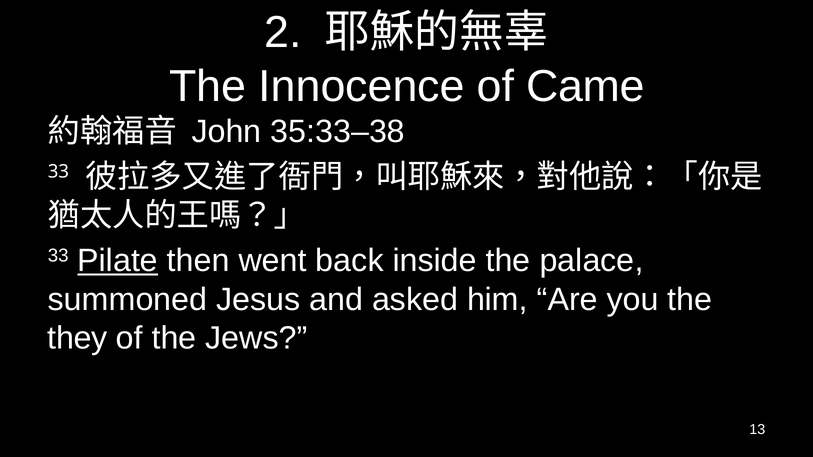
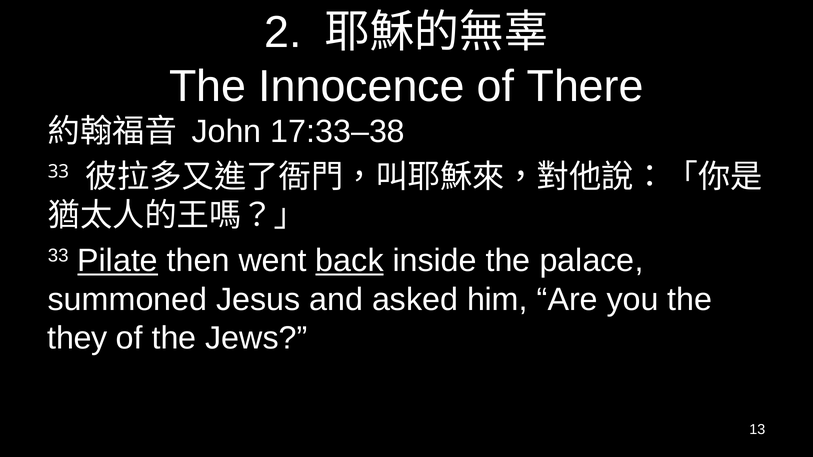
Came: Came -> There
35:33–38: 35:33–38 -> 17:33–38
back underline: none -> present
